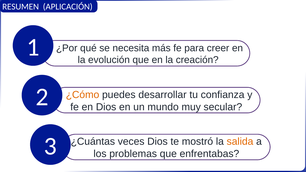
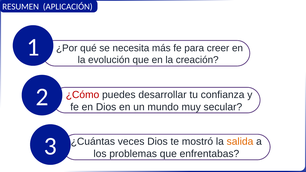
¿Cómo colour: orange -> red
